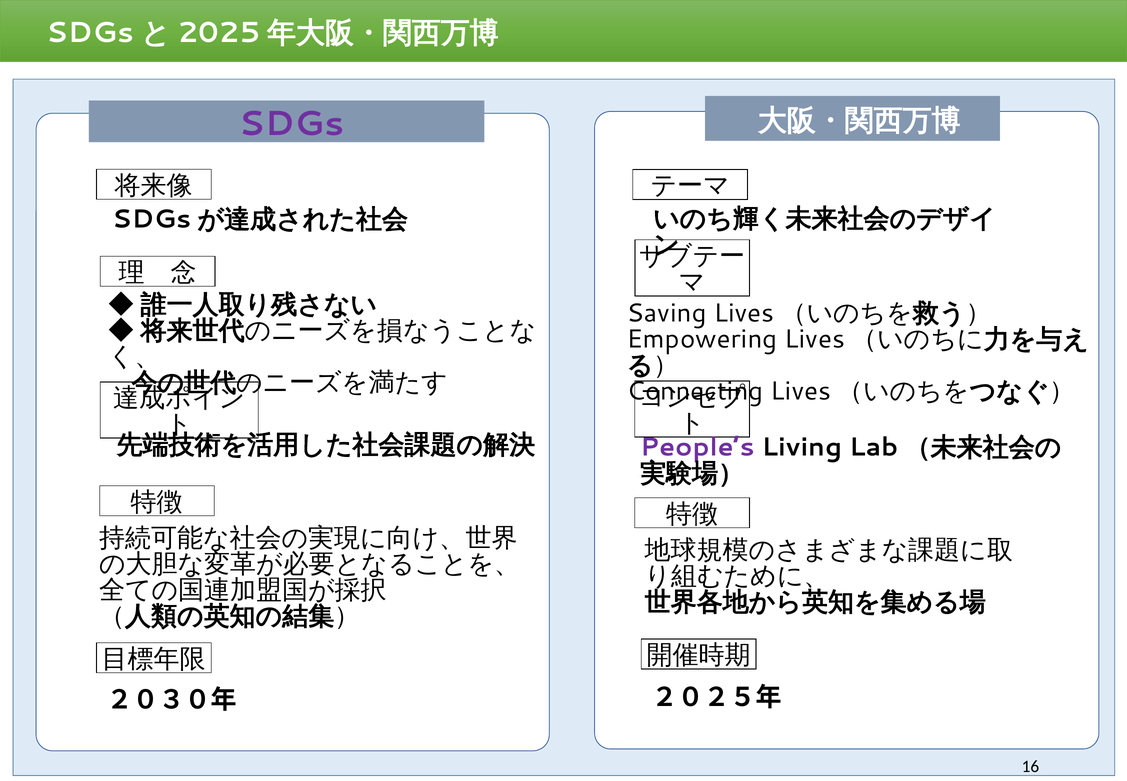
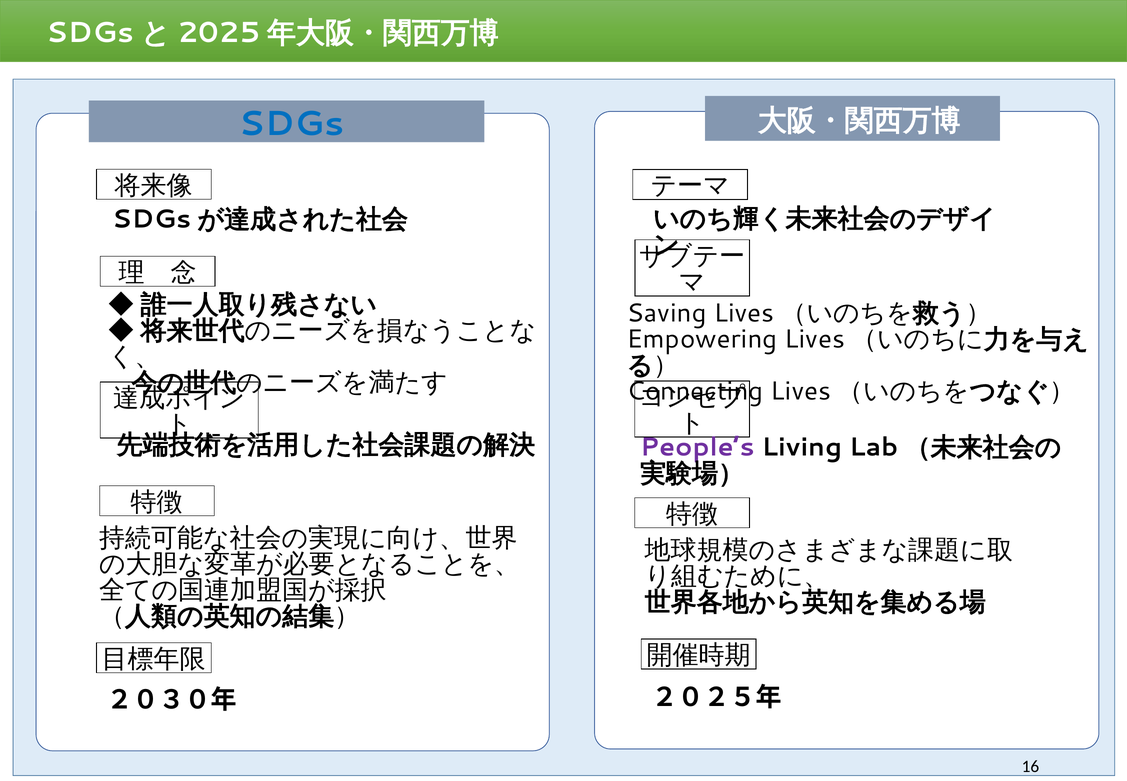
SDGs colour: purple -> blue
